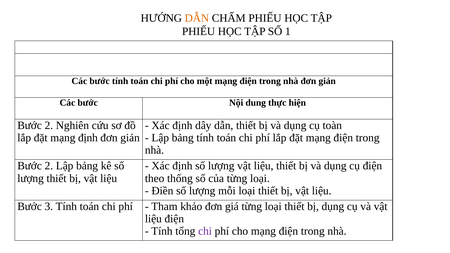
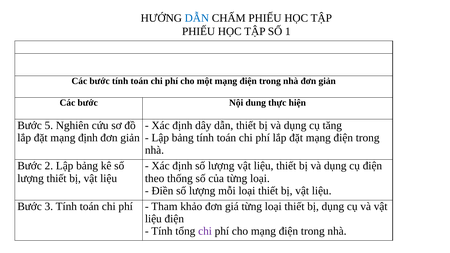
DẪN at (197, 18) colour: orange -> blue
2 at (49, 125): 2 -> 5
toàn: toàn -> tăng
